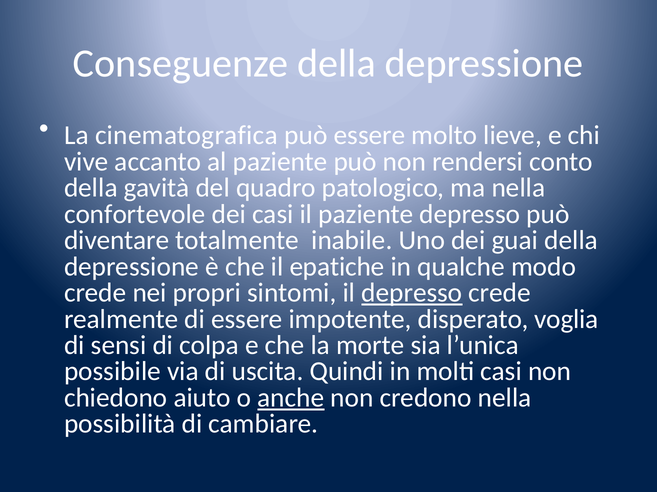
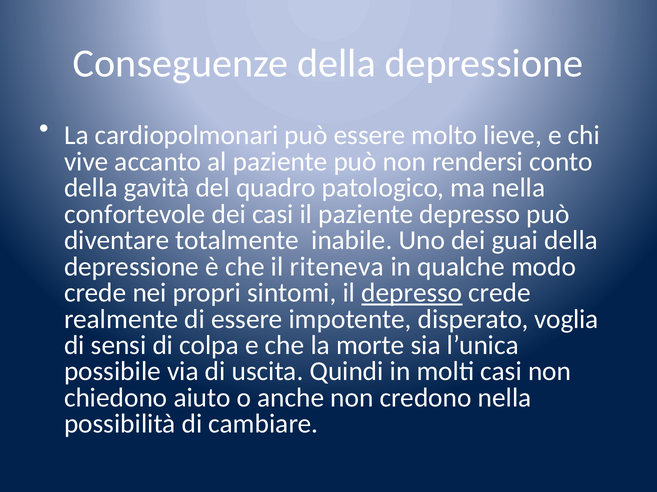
cinematografica: cinematografica -> cardiopolmonari
epatiche: epatiche -> riteneva
anche underline: present -> none
